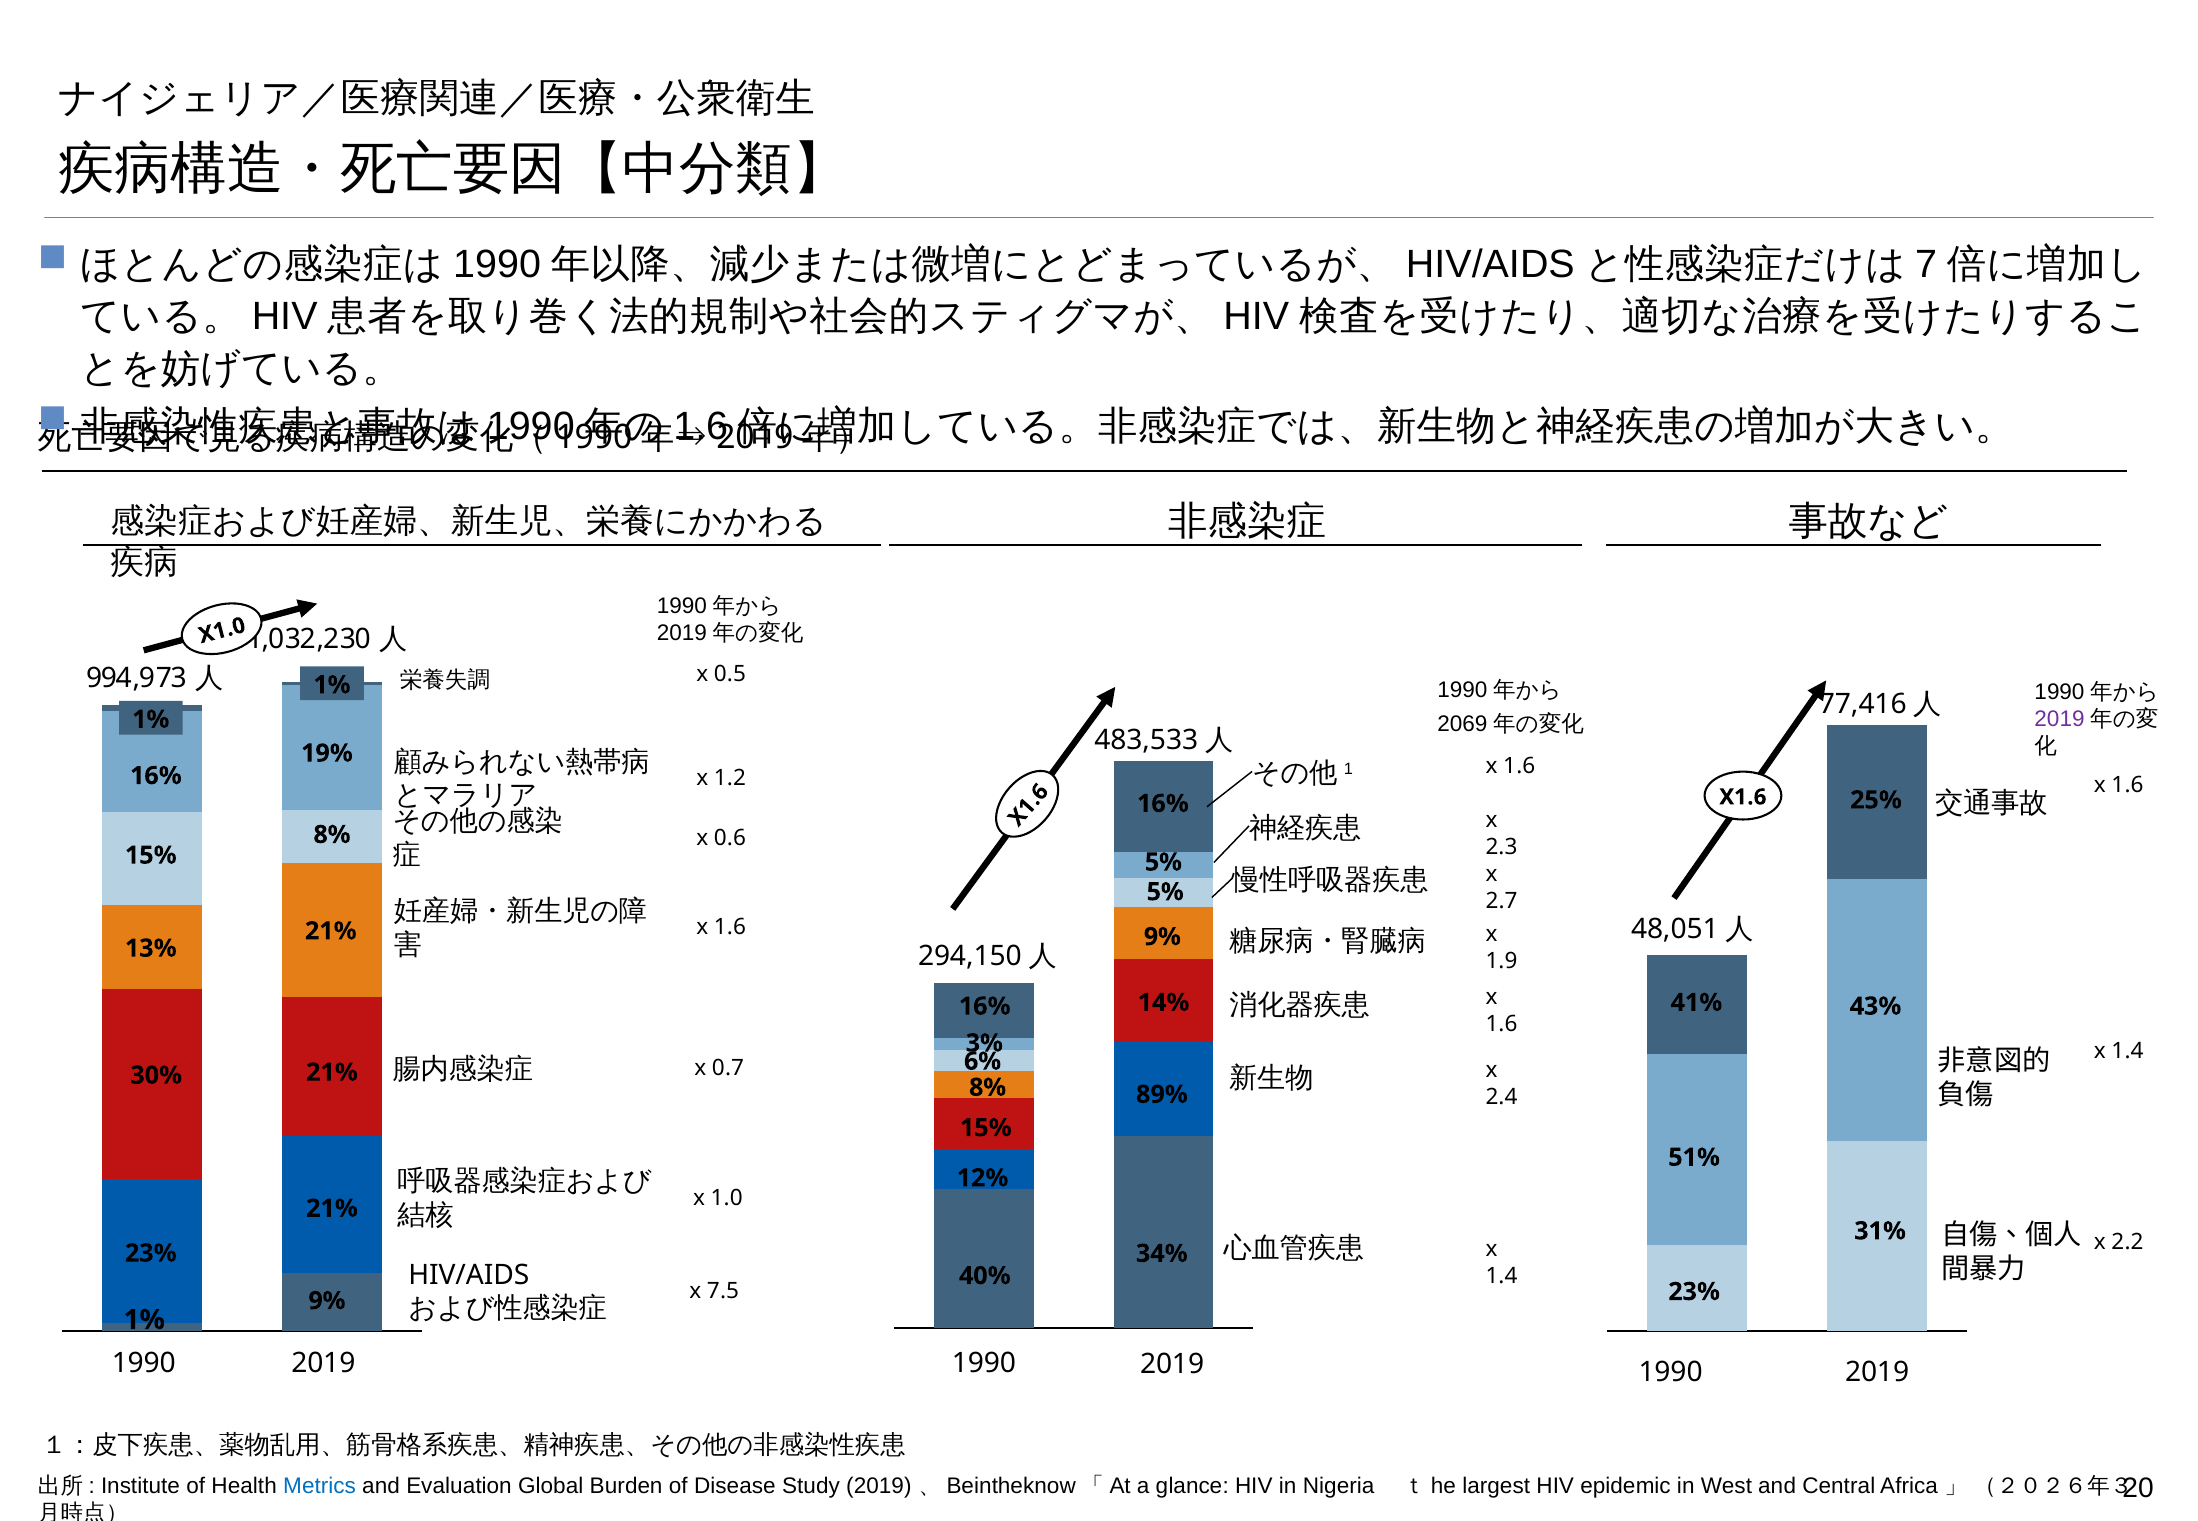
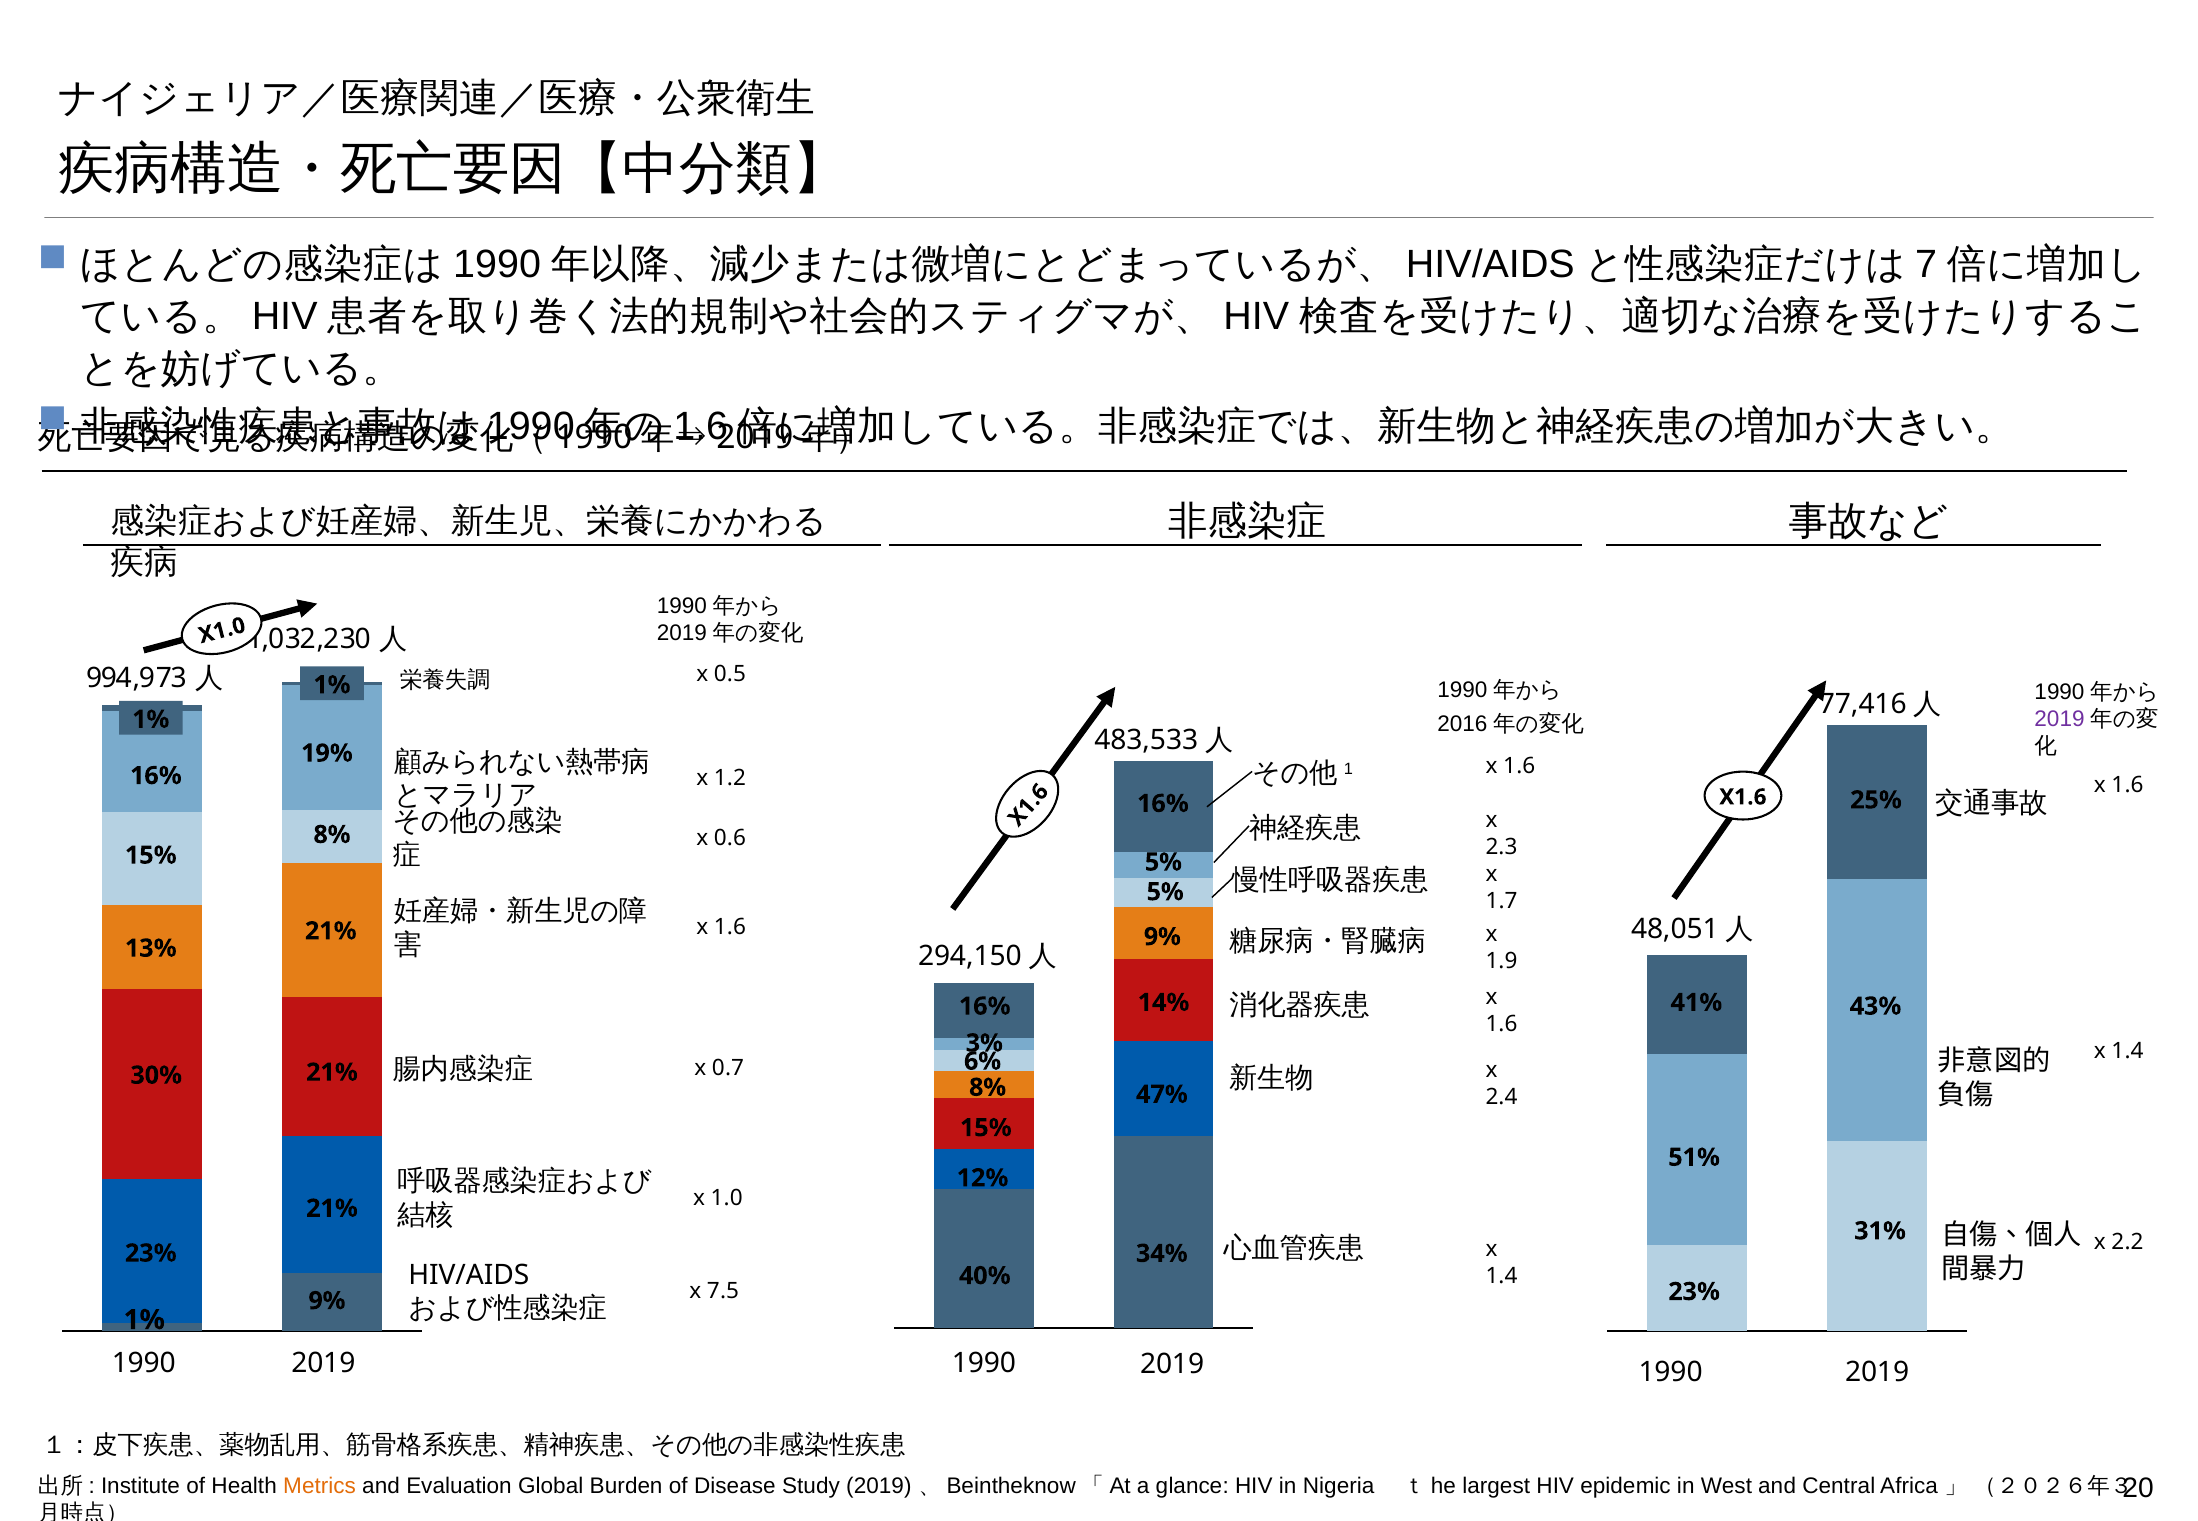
2069: 2069 -> 2016
2.7: 2.7 -> 1.7
89%: 89% -> 47%
Metrics colour: blue -> orange
